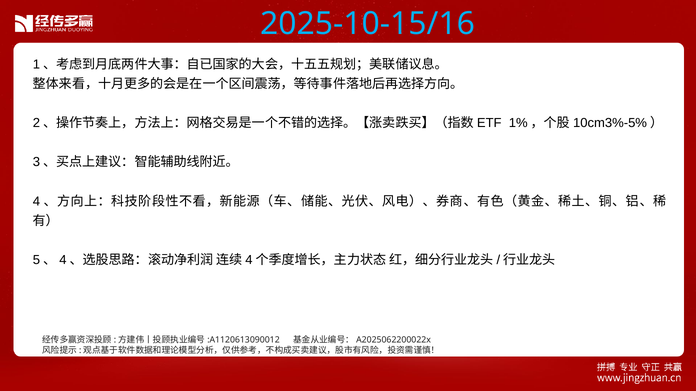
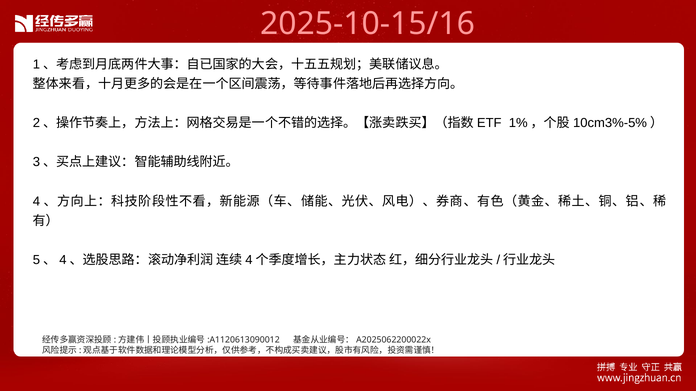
2025-10-15/16 colour: light blue -> pink
